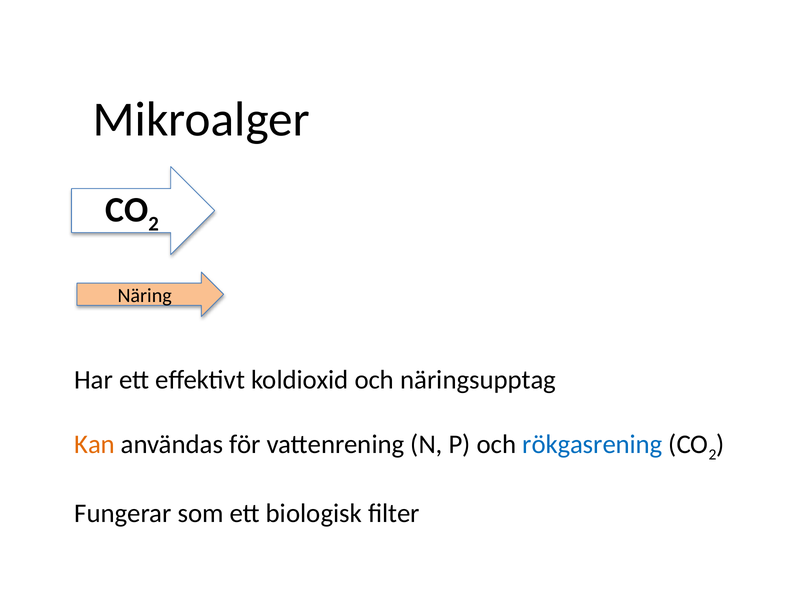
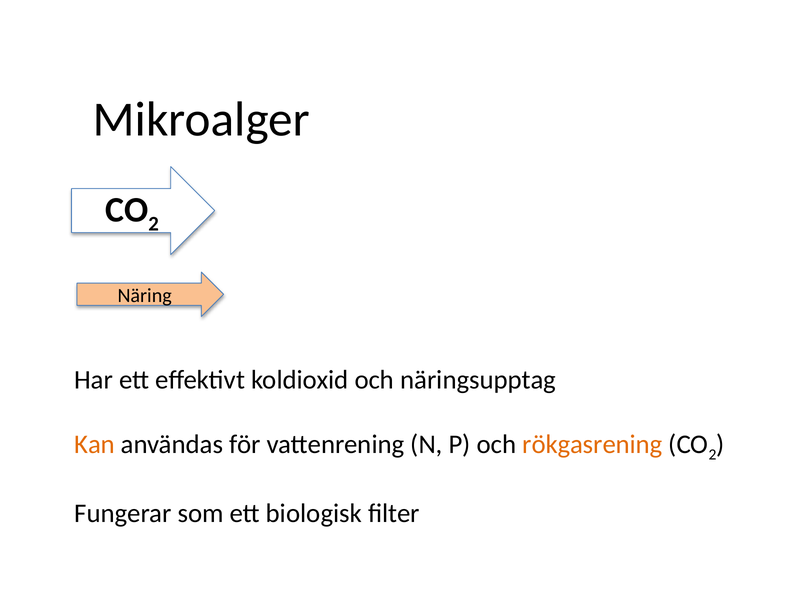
rökgasrening colour: blue -> orange
